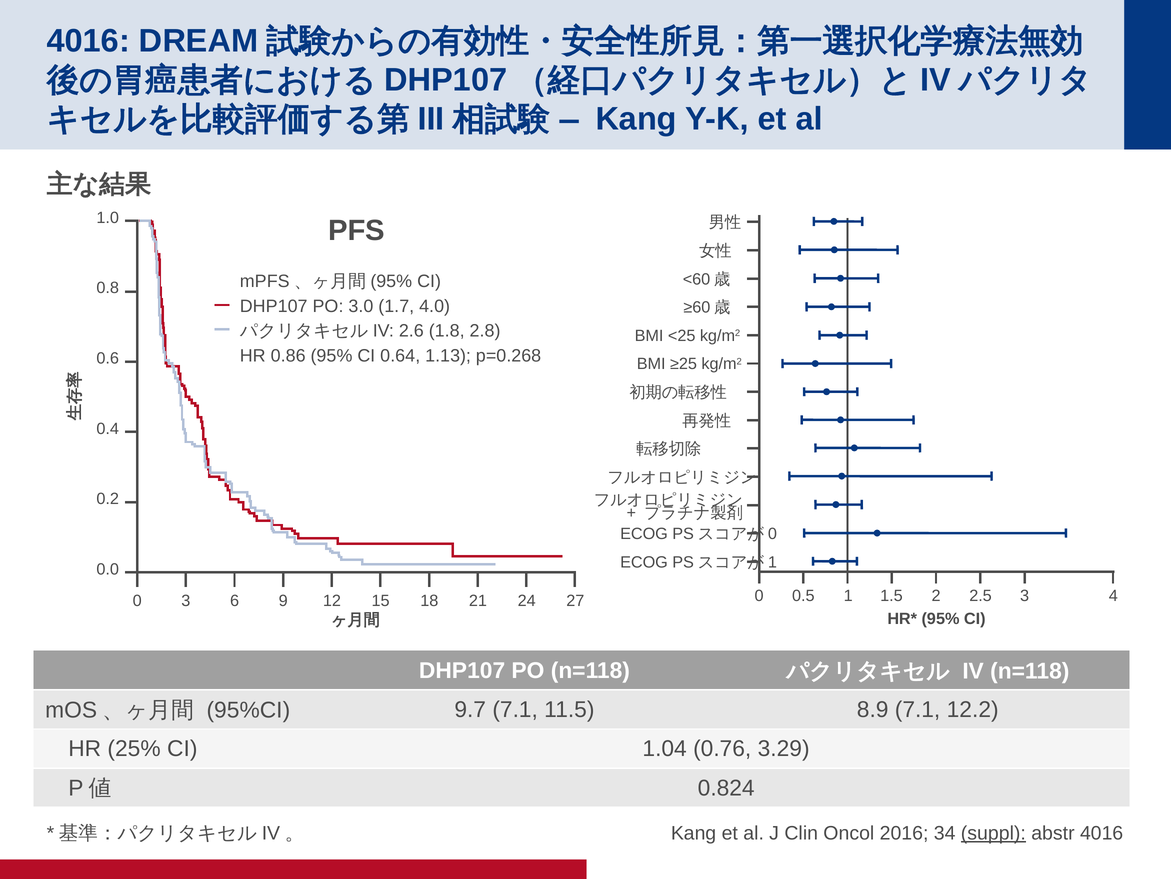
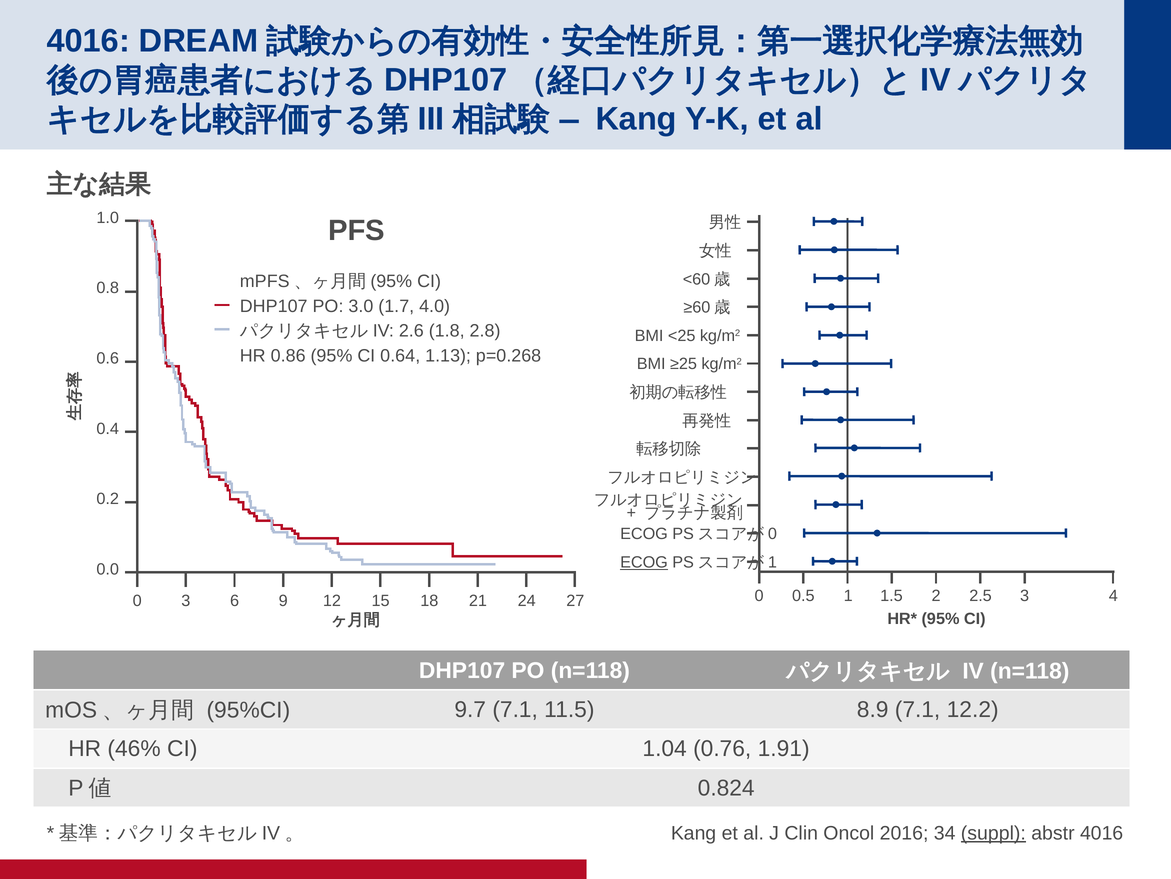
ECOG at (644, 562) underline: none -> present
25%: 25% -> 46%
3.29: 3.29 -> 1.91
